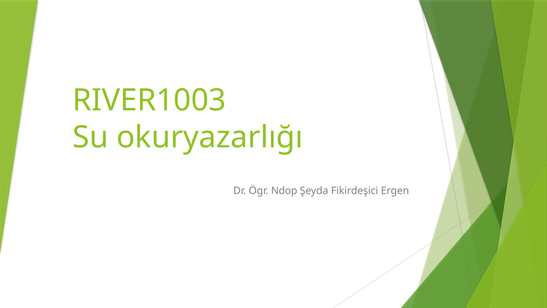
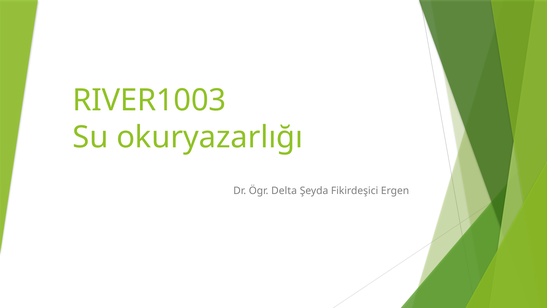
Ndop: Ndop -> Delta
